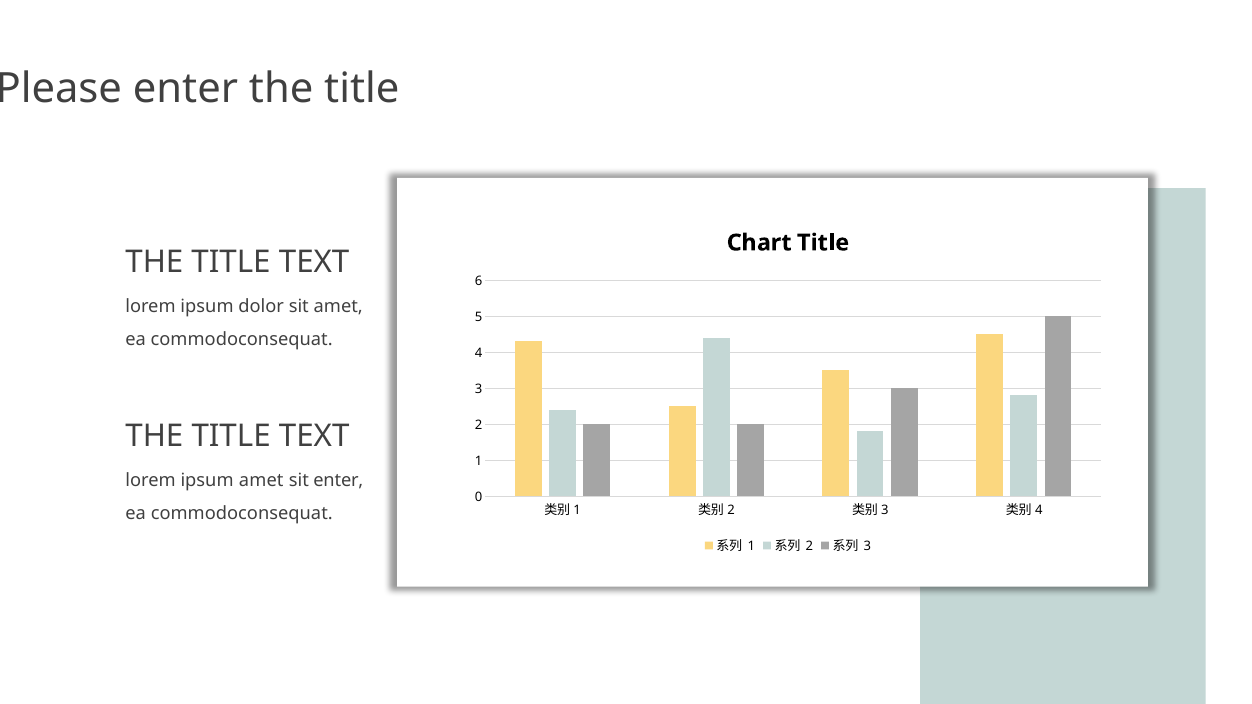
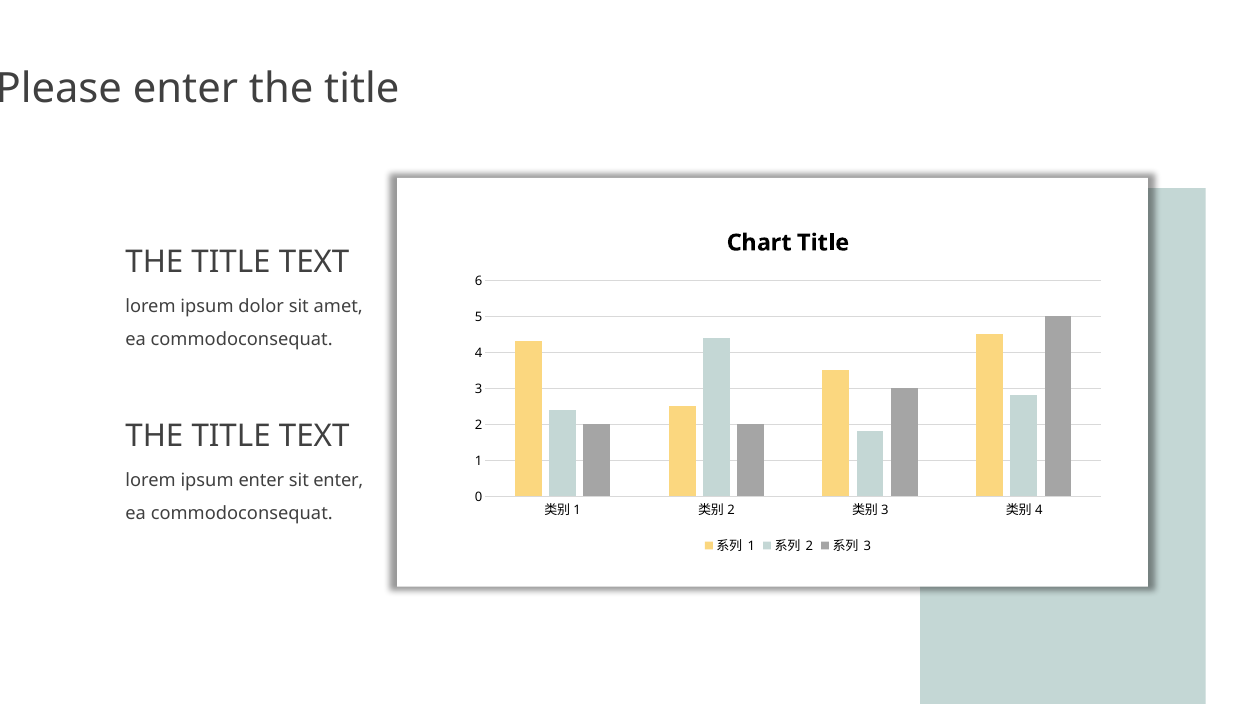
ipsum amet: amet -> enter
